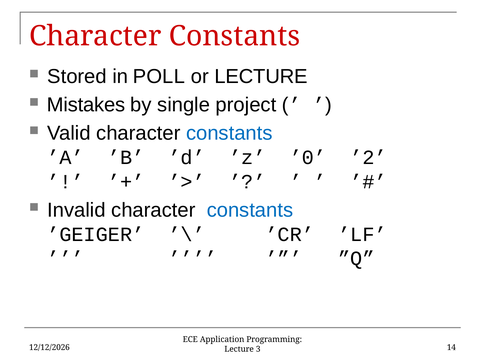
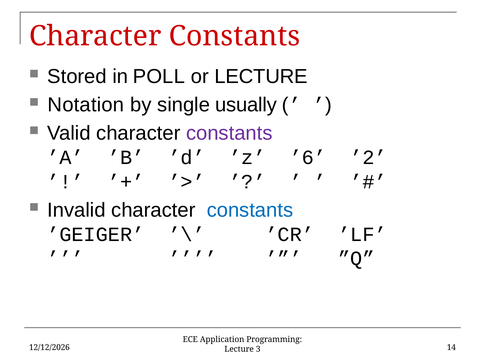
Mistakes: Mistakes -> Notation
project: project -> usually
constants at (229, 133) colour: blue -> purple
’0: ’0 -> ’6
